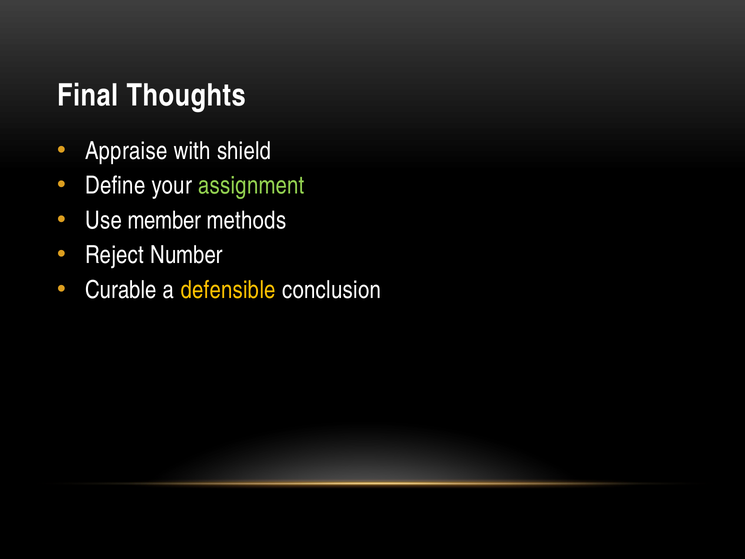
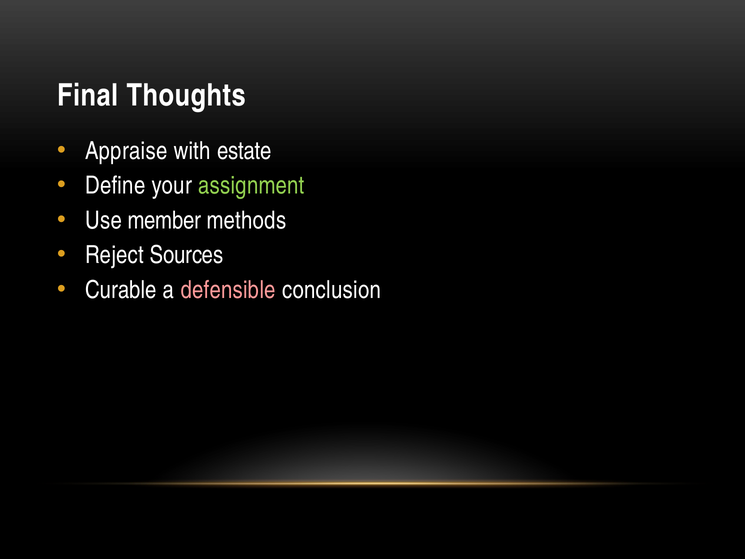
shield: shield -> estate
Number: Number -> Sources
defensible colour: yellow -> pink
